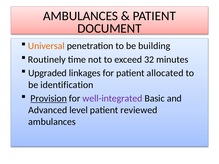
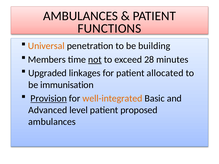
DOCUMENT: DOCUMENT -> FUNCTIONS
Routinely: Routinely -> Members
not underline: none -> present
32: 32 -> 28
identification: identification -> immunisation
well-integrated colour: purple -> orange
reviewed: reviewed -> proposed
